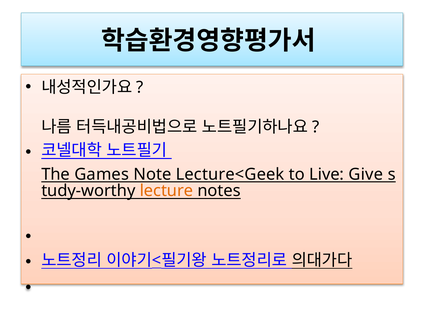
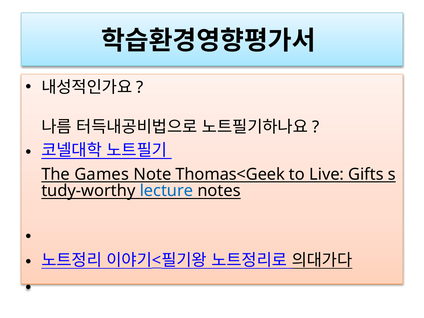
Lecture<Geek: Lecture<Geek -> Thomas<Geek
Give: Give -> Gifts
lecture colour: orange -> blue
